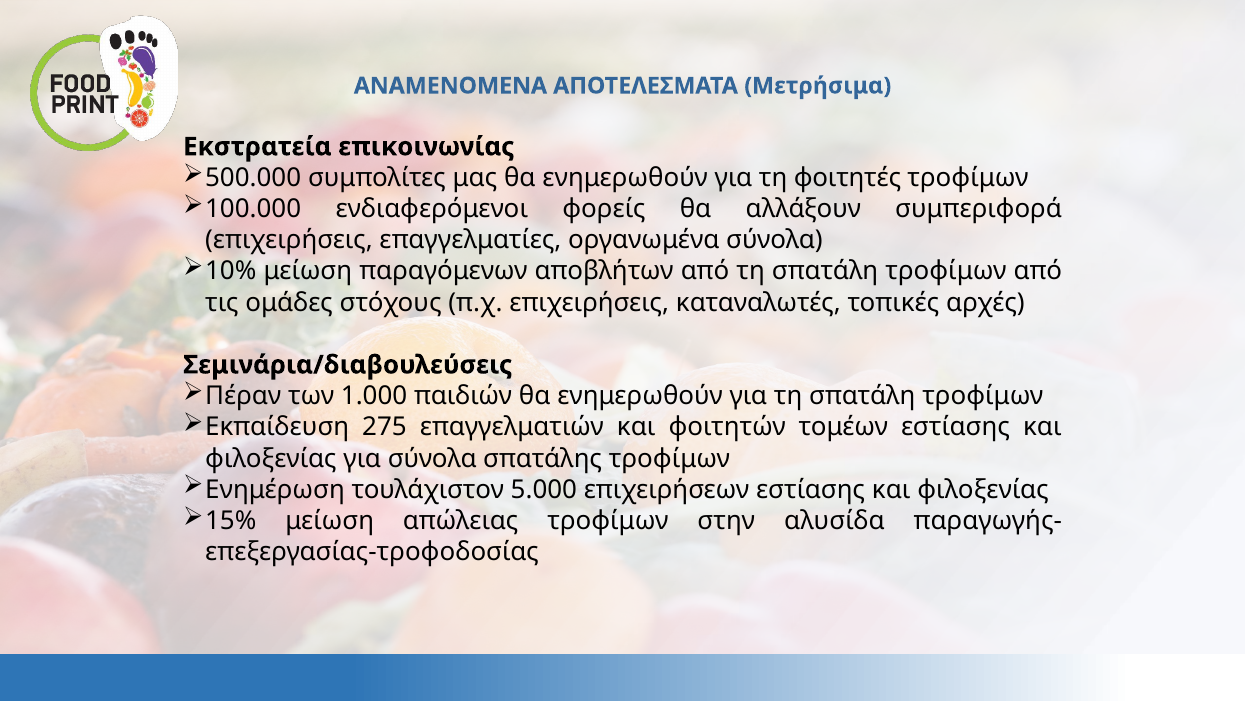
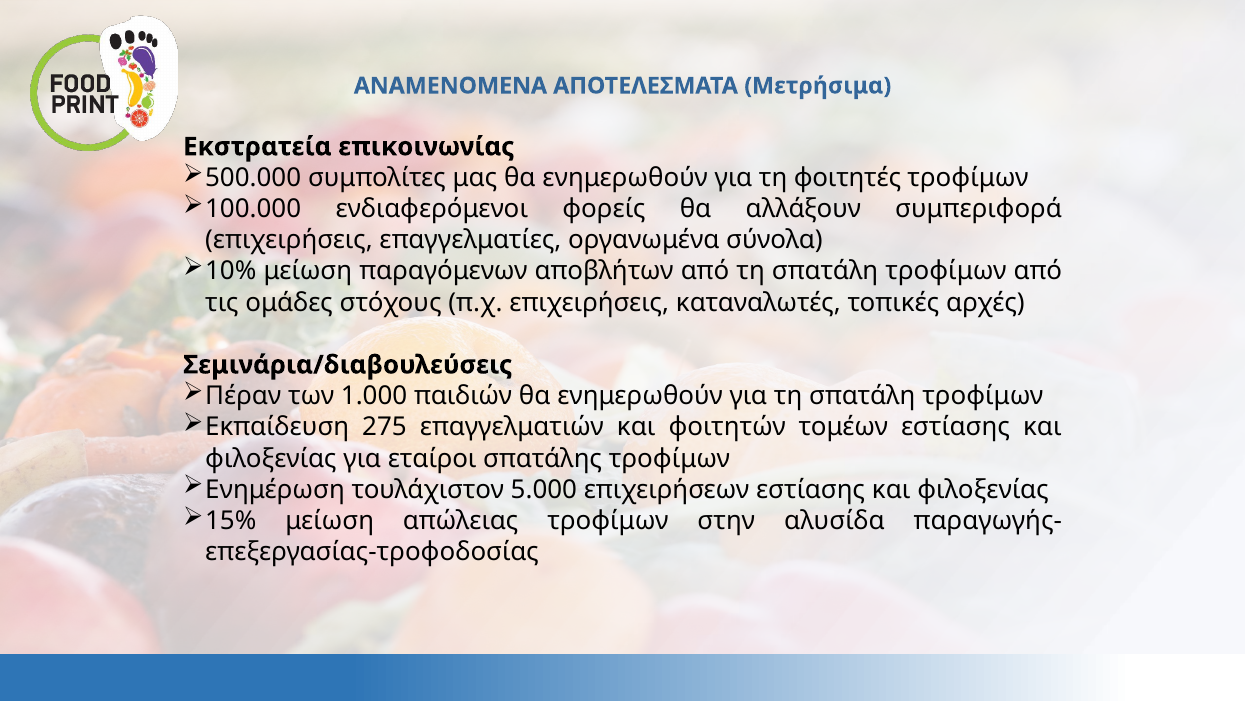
για σύνολα: σύνολα -> εταίροι
